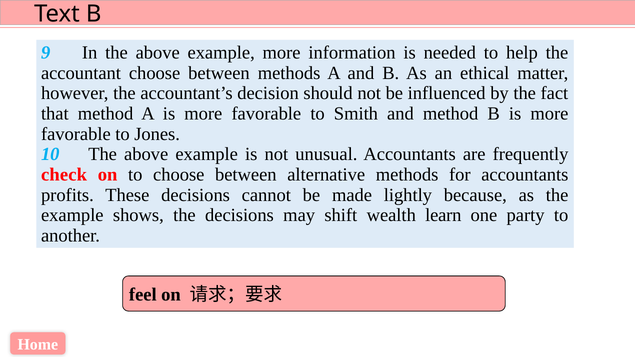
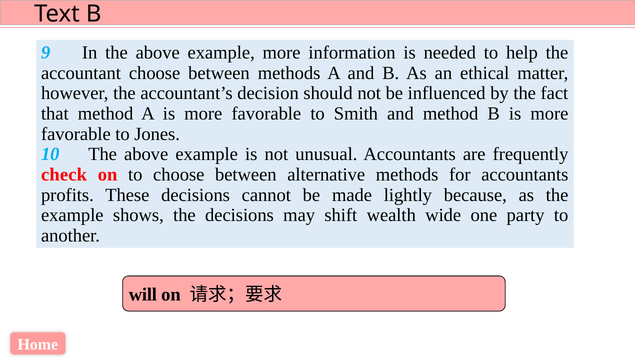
learn: learn -> wide
feel: feel -> will
